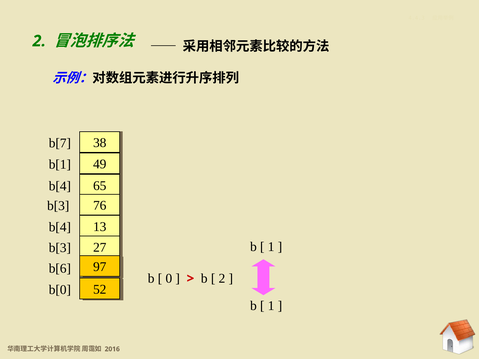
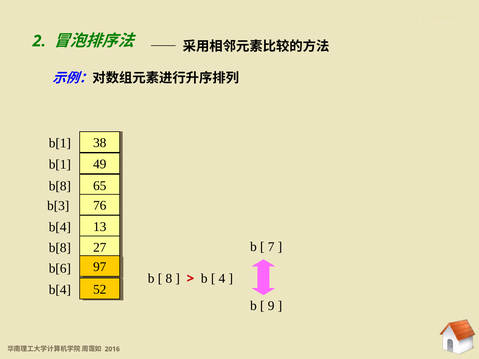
b[7 at (60, 143): b[7 -> b[1
b[4 at (60, 186): b[4 -> b[8
1 at (271, 247): 1 -> 7
b[3 at (60, 248): b[3 -> b[8
0: 0 -> 8
2 at (222, 279): 2 -> 4
b[0 at (60, 290): b[0 -> b[4
1 at (271, 306): 1 -> 9
